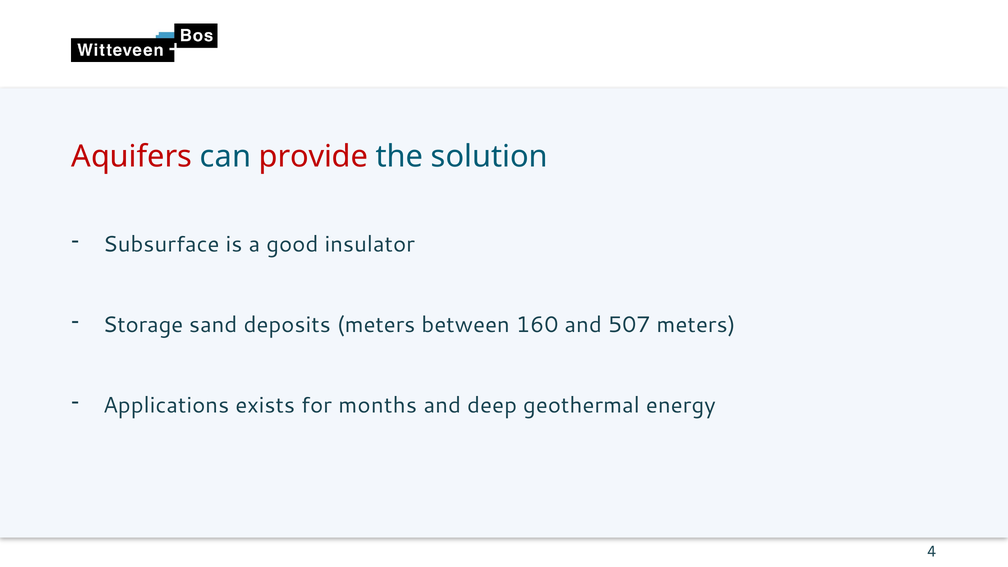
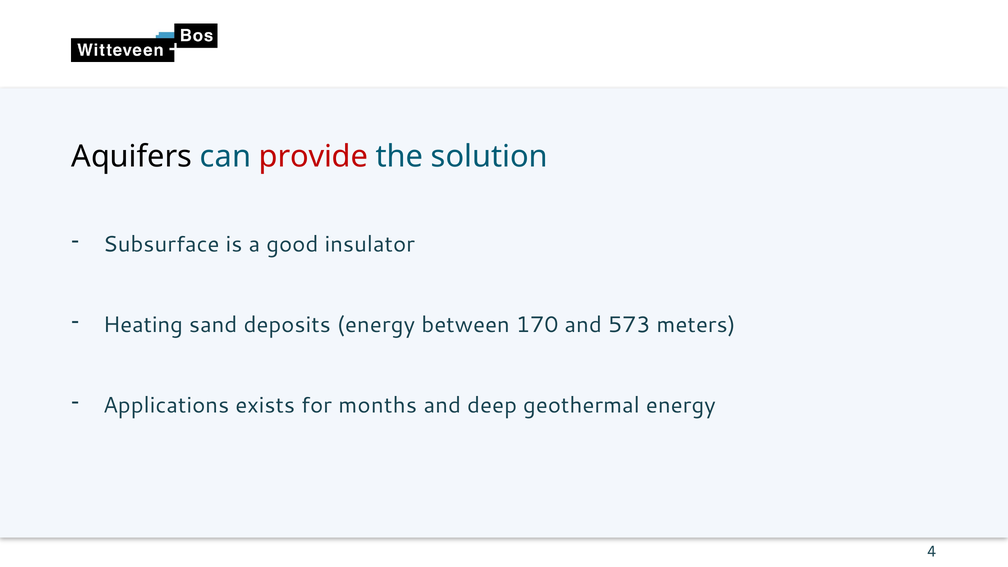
Aquifers colour: red -> black
Storage: Storage -> Heating
deposits meters: meters -> energy
160: 160 -> 170
507: 507 -> 573
